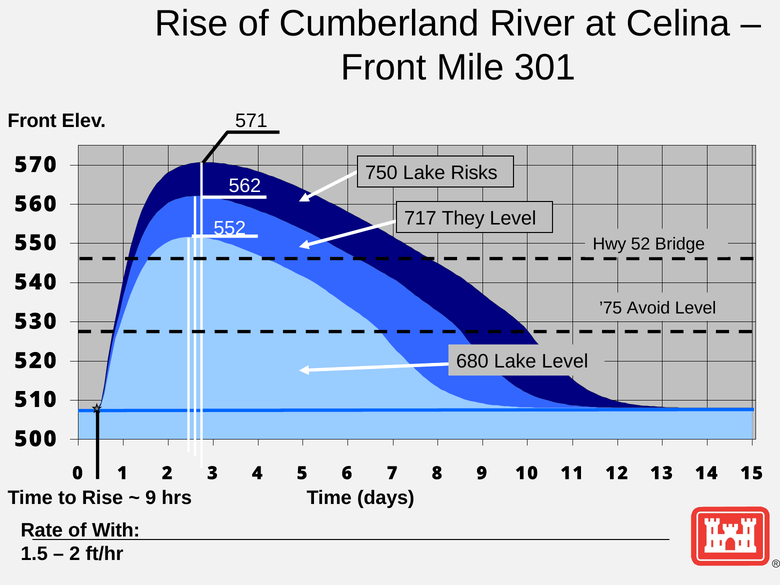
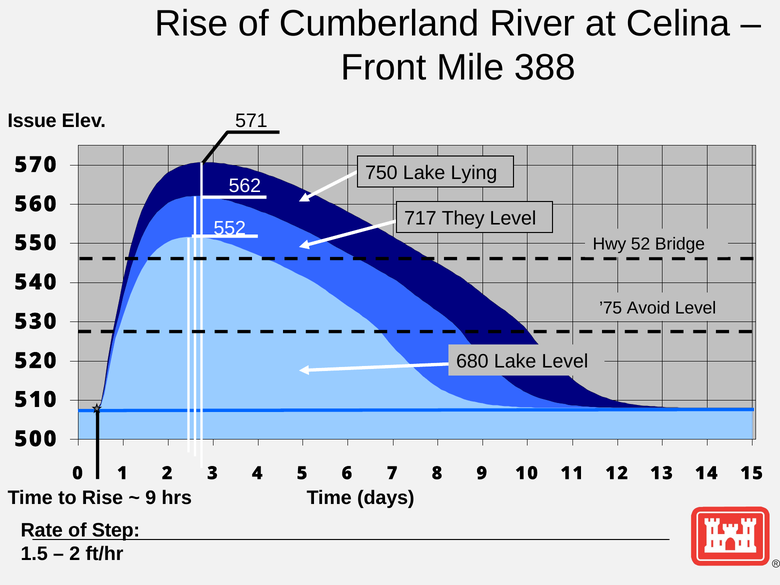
301: 301 -> 388
Front at (32, 121): Front -> Issue
Risks: Risks -> Lying
With: With -> Step
